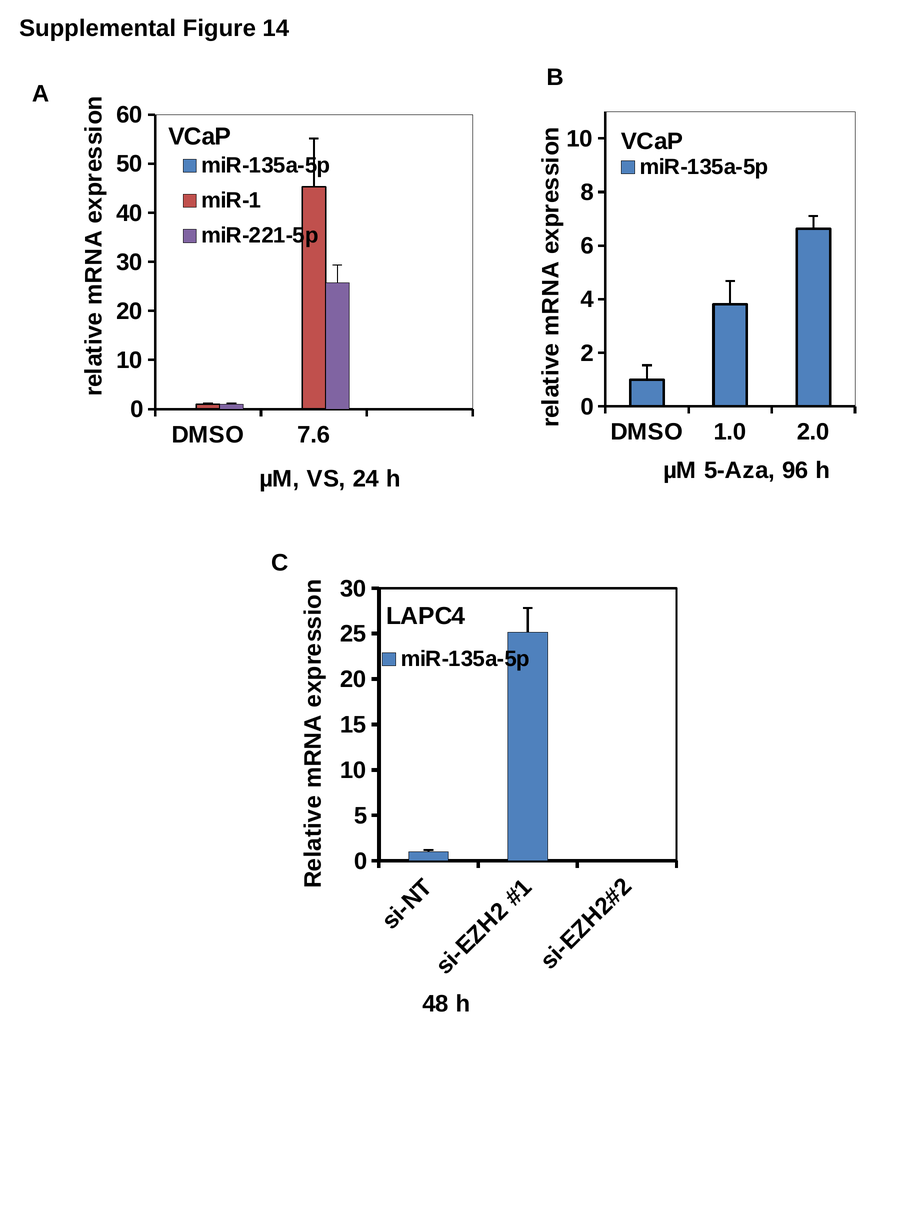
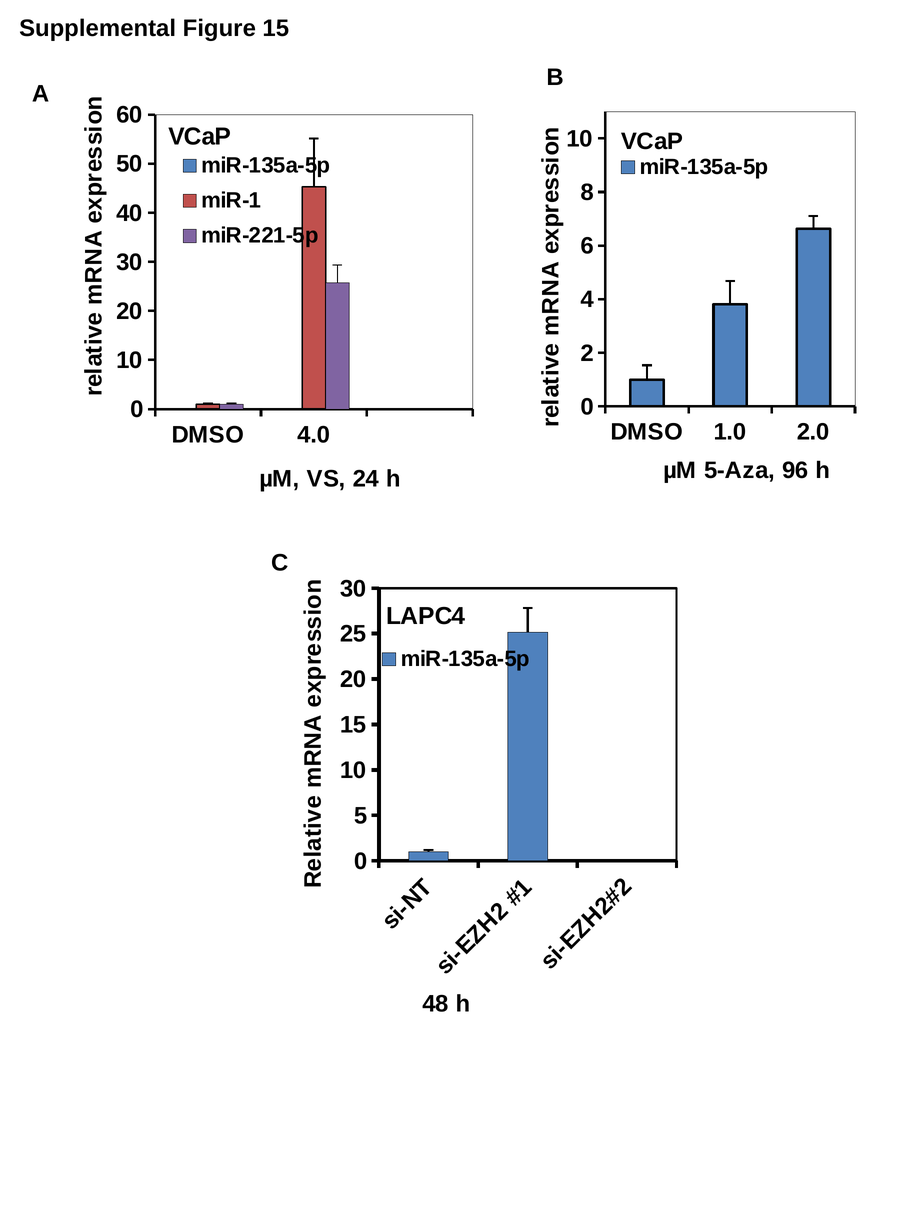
Figure 14: 14 -> 15
7.6: 7.6 -> 4.0
